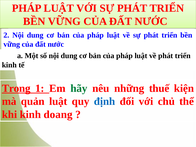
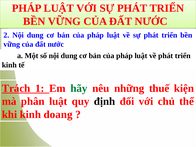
Trong: Trong -> Trách
quản: quản -> phân
định colour: blue -> black
